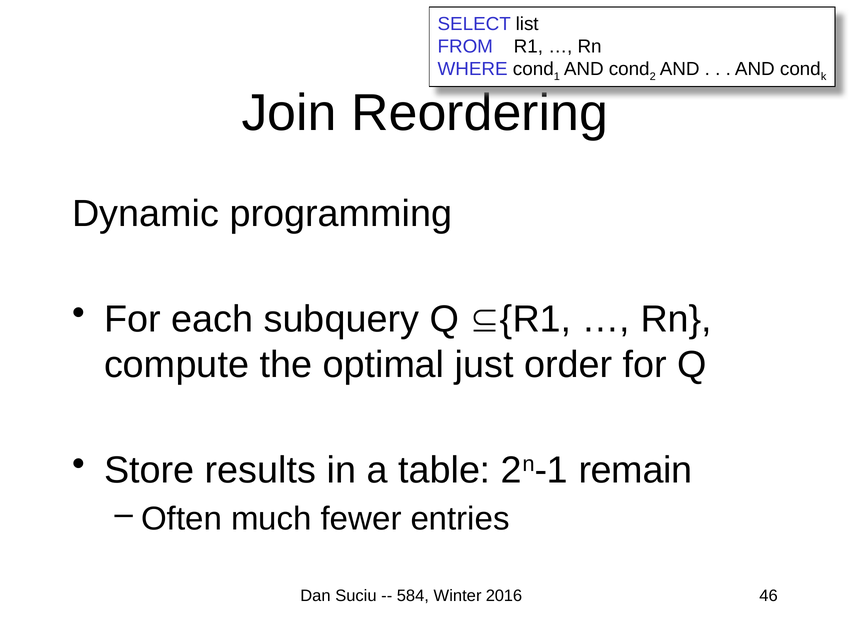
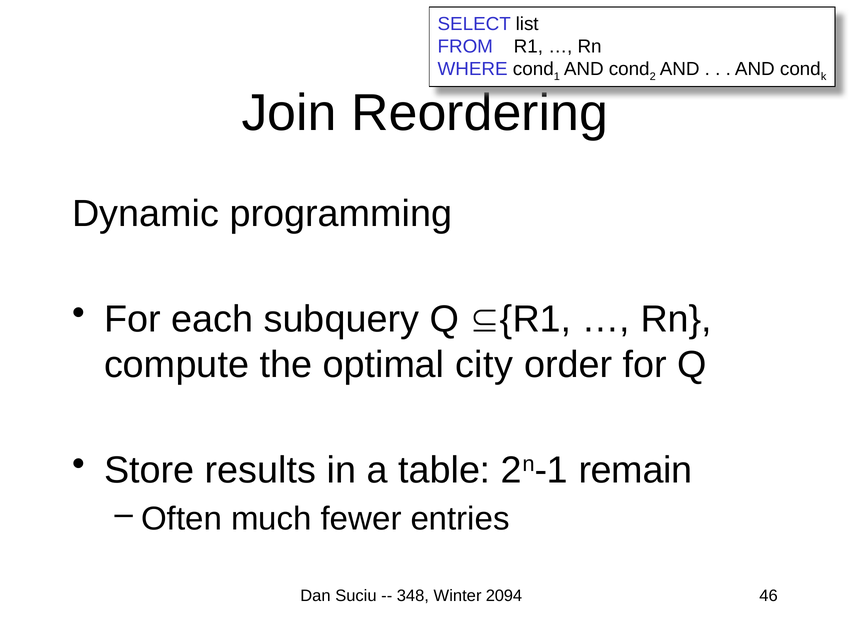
just: just -> city
584: 584 -> 348
2016: 2016 -> 2094
